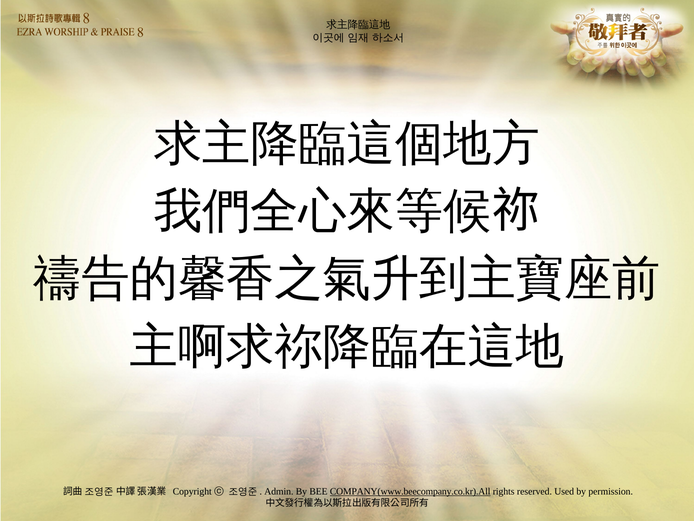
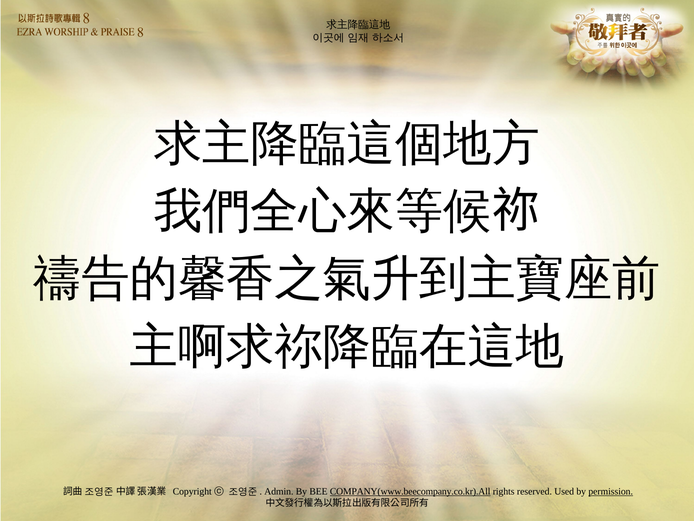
permission underline: none -> present
